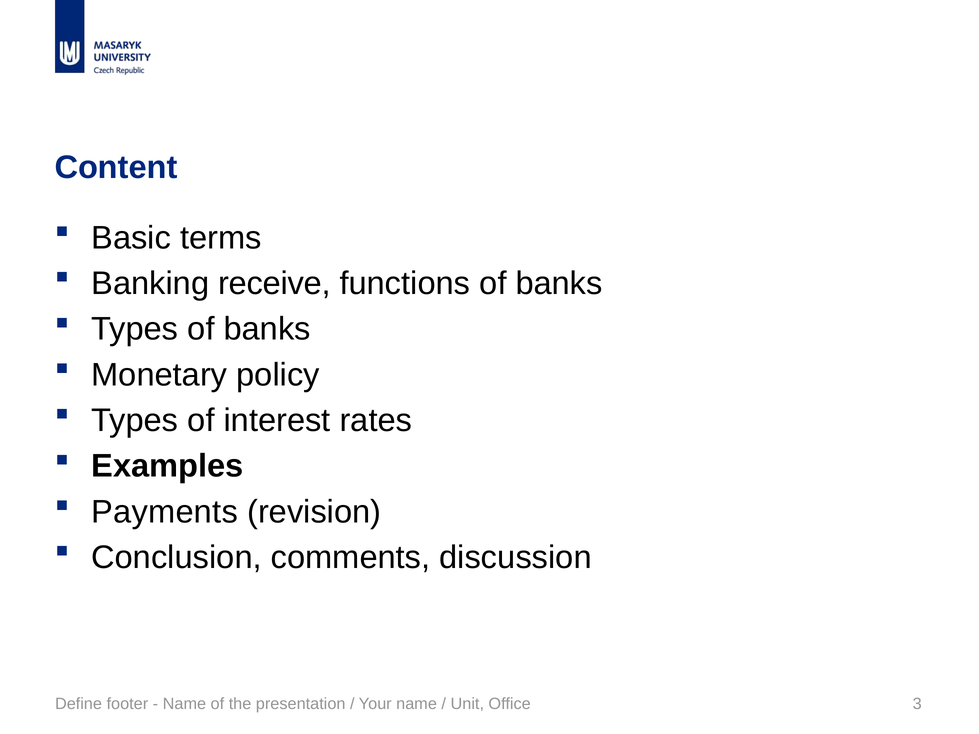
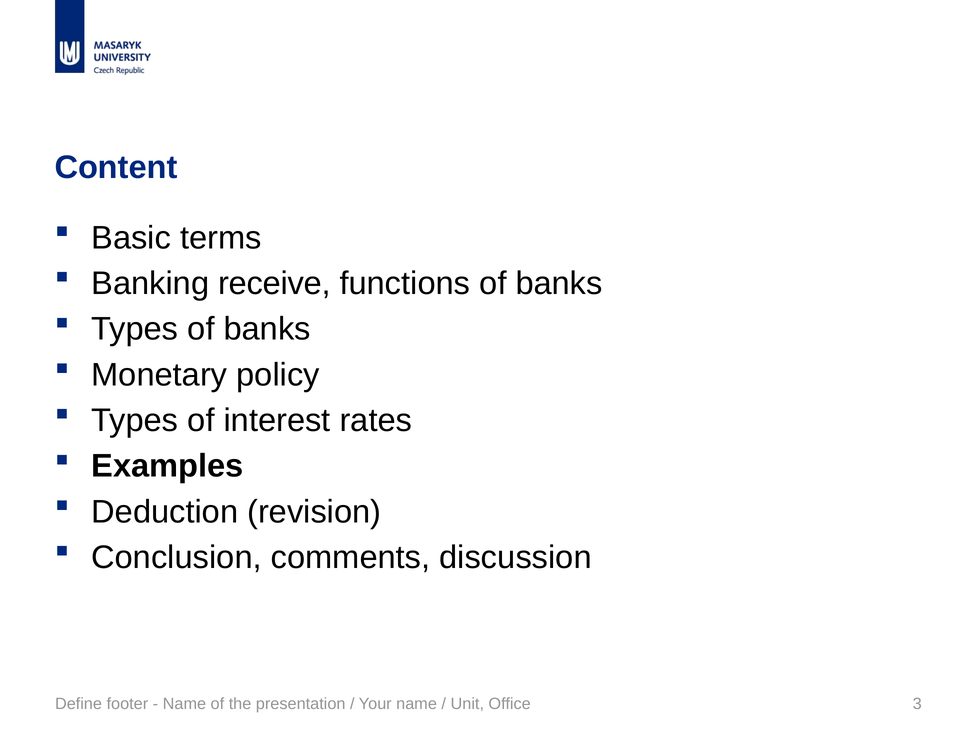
Payments: Payments -> Deduction
